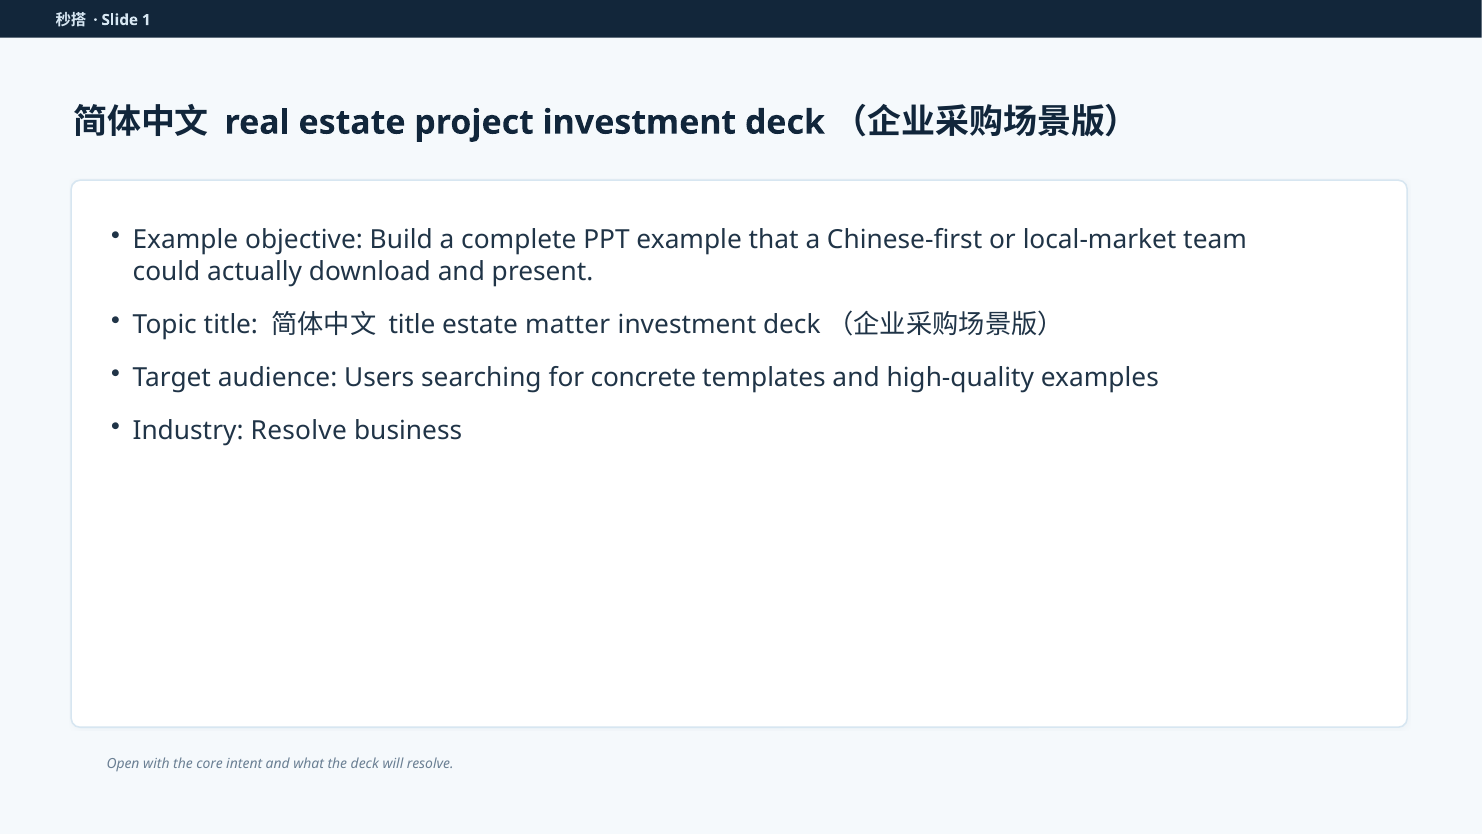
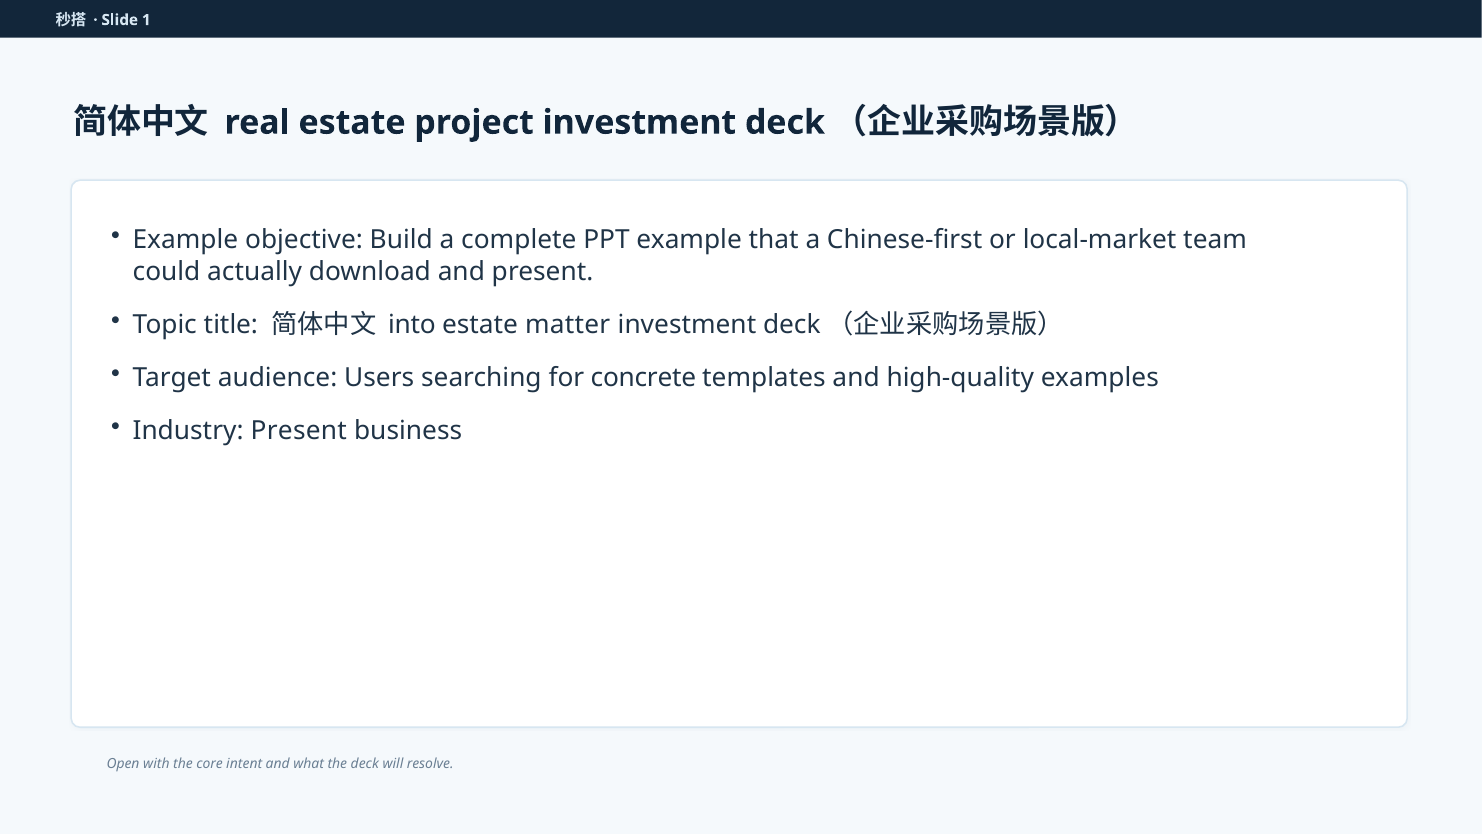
title at (412, 324): title -> into
Industry Resolve: Resolve -> Present
